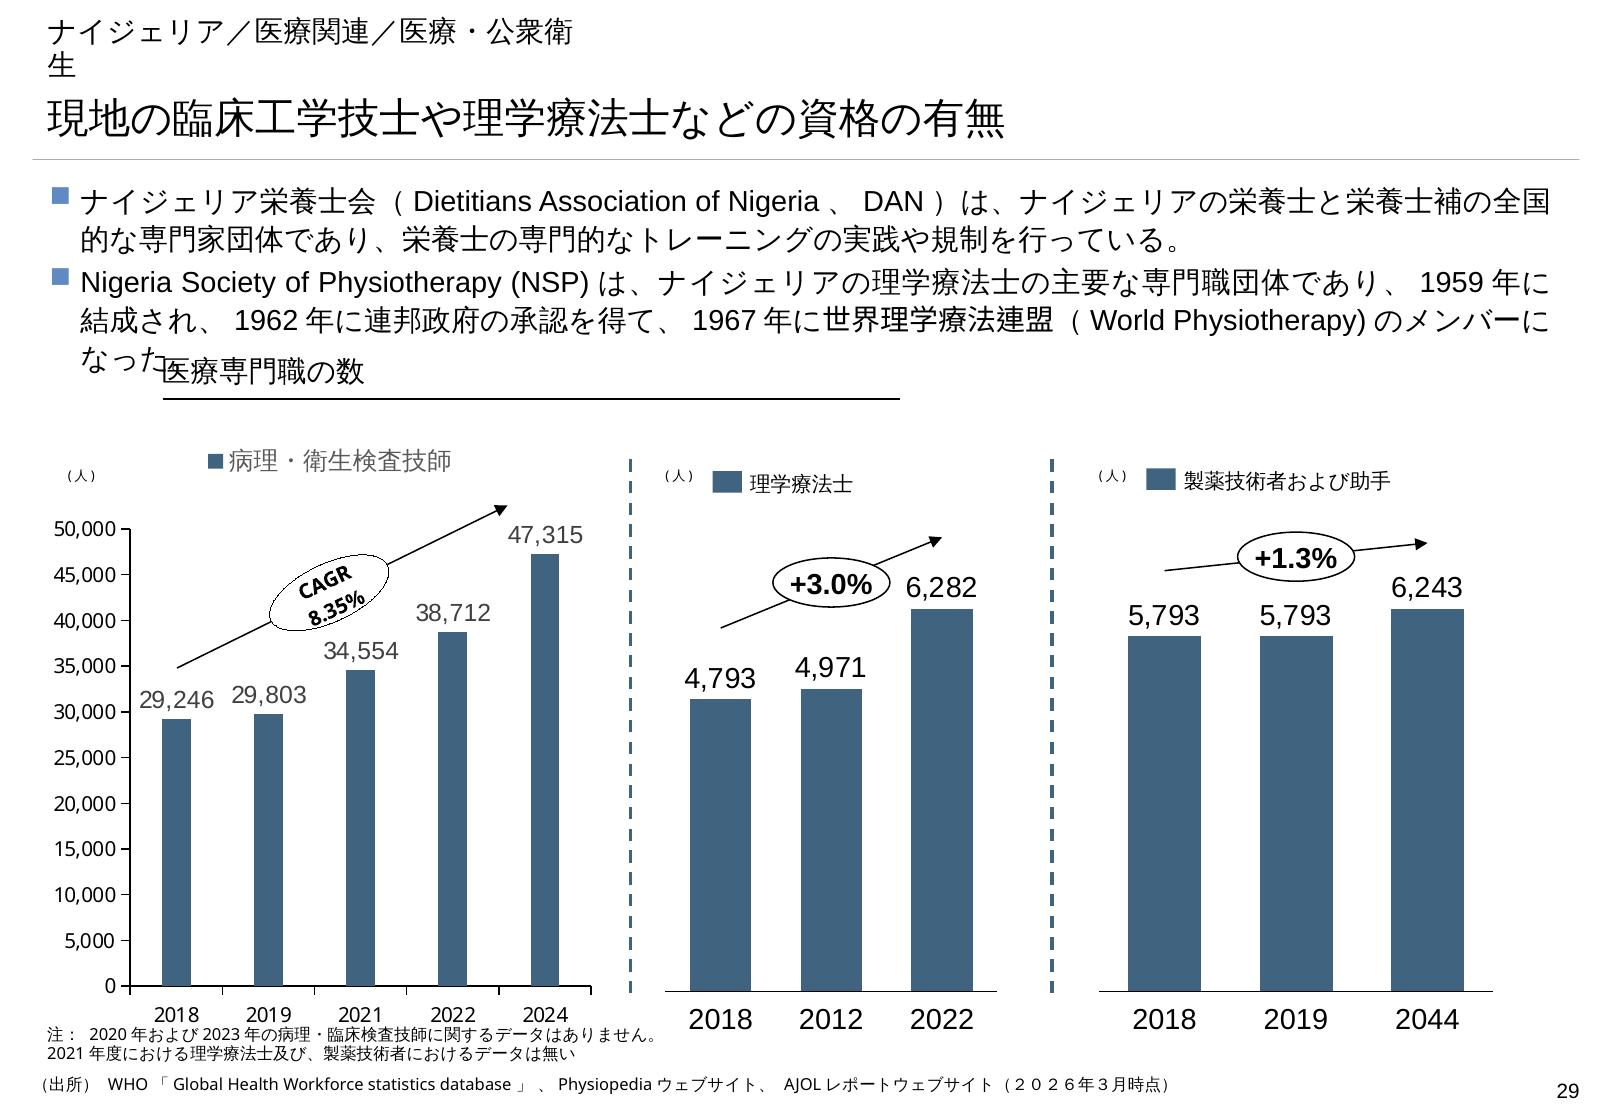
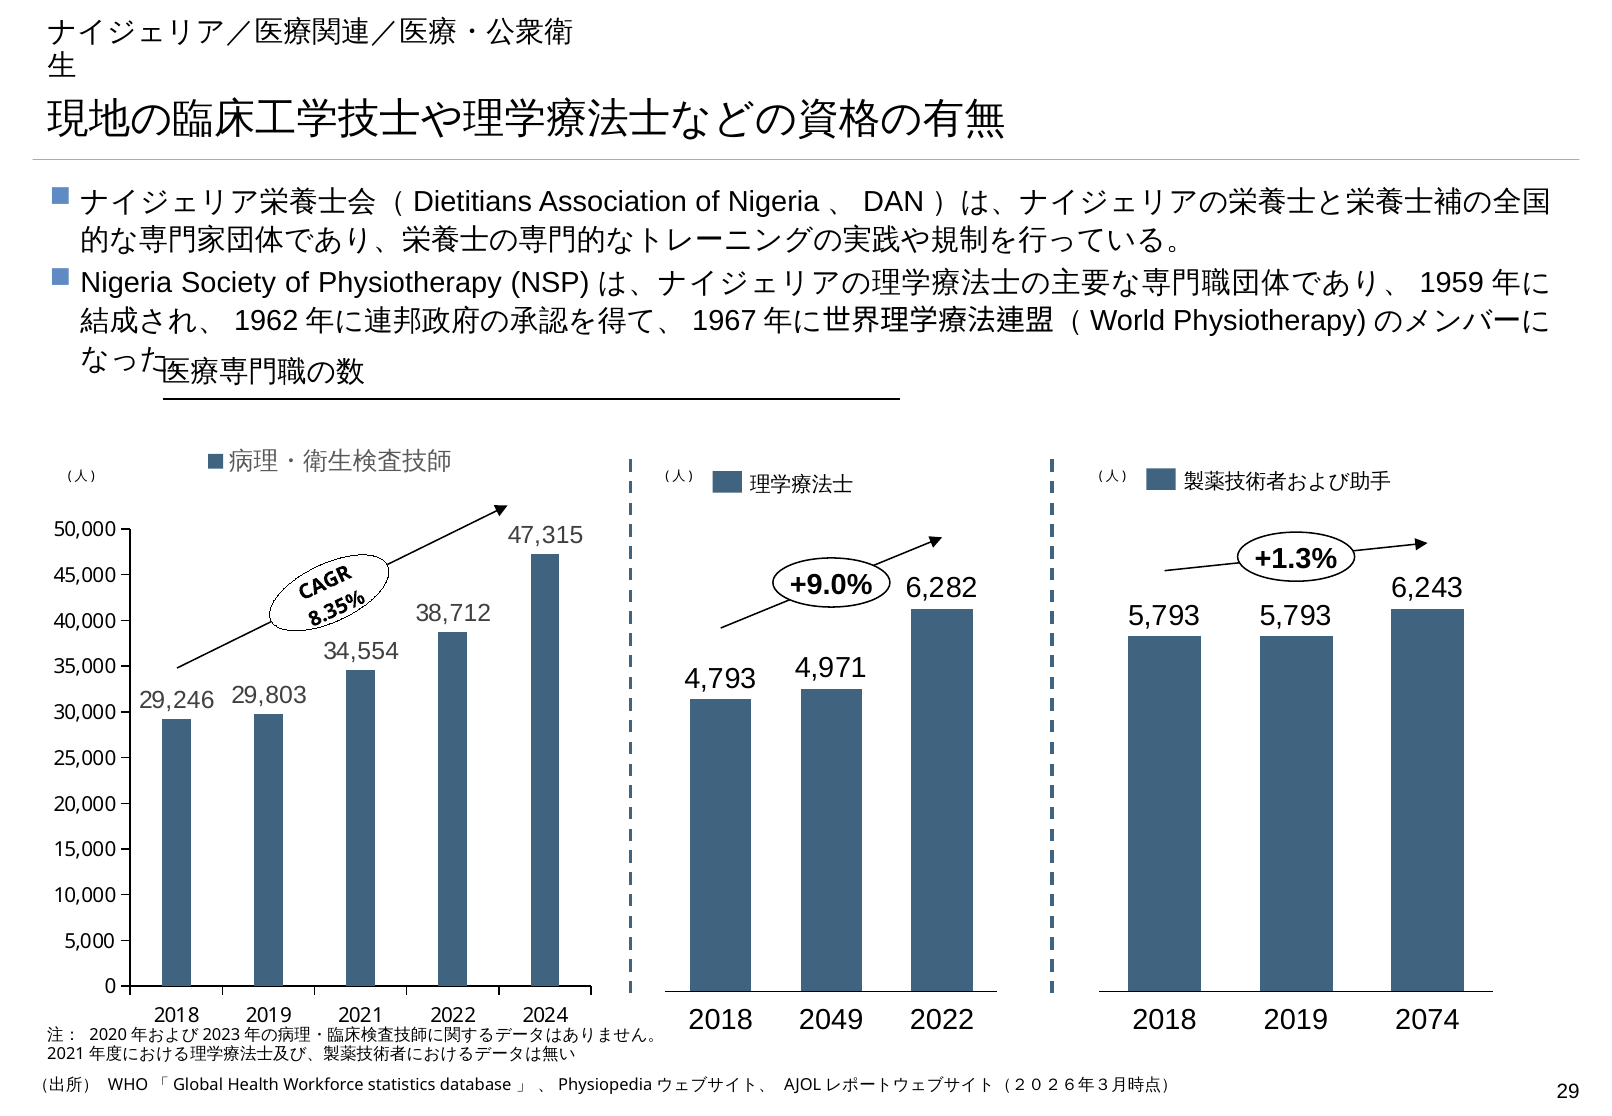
+3.0%: +3.0% -> +9.0%
2012: 2012 -> 2049
2044: 2044 -> 2074
